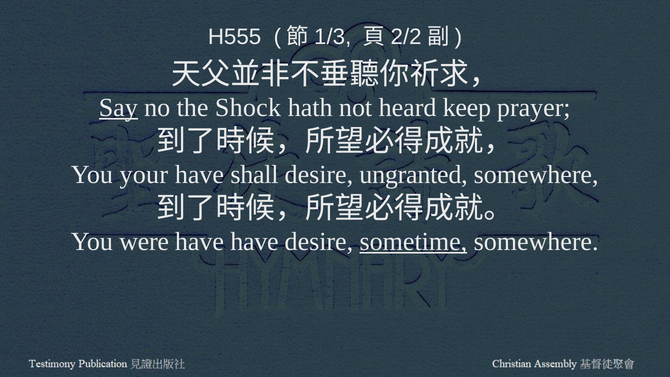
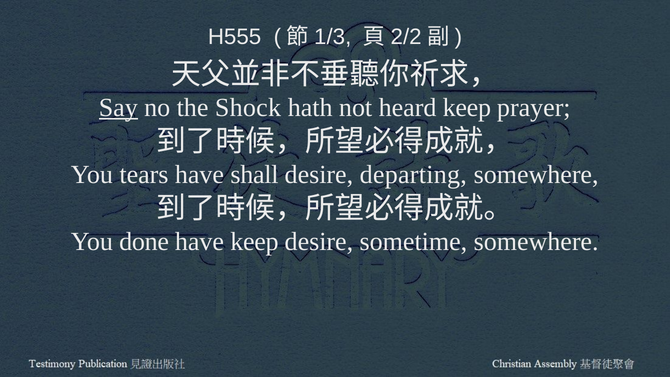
your: your -> tears
ungranted: ungranted -> departing
were: were -> done
have have: have -> keep
sometime underline: present -> none
